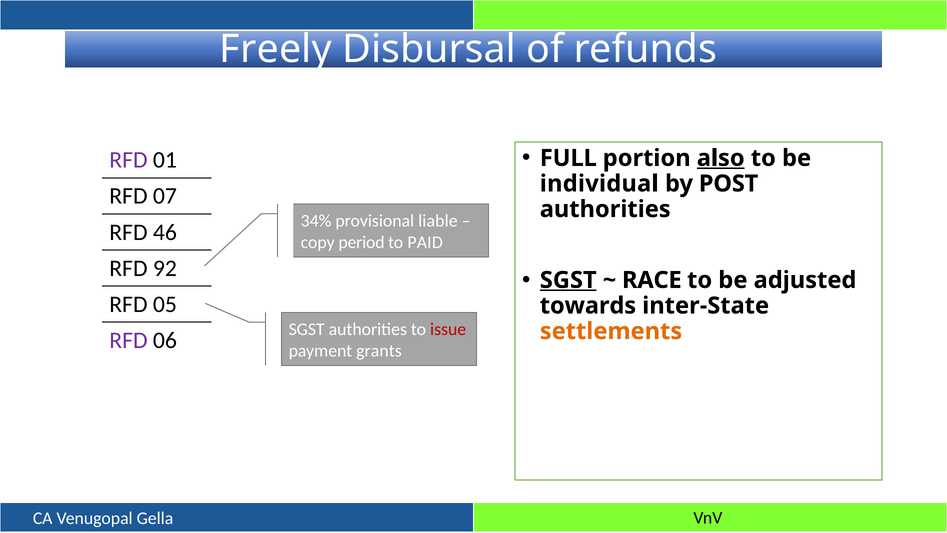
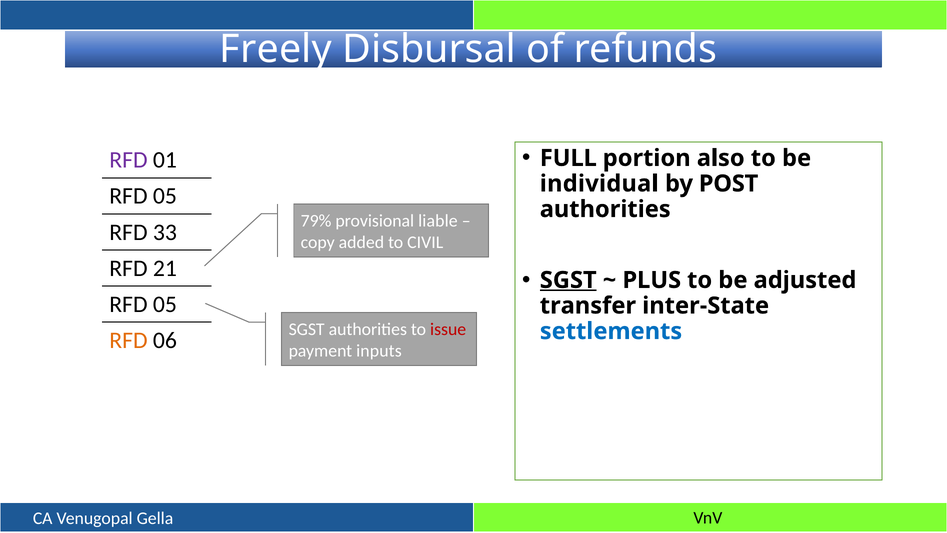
also underline: present -> none
07 at (165, 196): 07 -> 05
34%: 34% -> 79%
46: 46 -> 33
period: period -> added
PAID: PAID -> CIVIL
92: 92 -> 21
RACE: RACE -> PLUS
towards: towards -> transfer
settlements colour: orange -> blue
RFD at (128, 340) colour: purple -> orange
grants: grants -> inputs
